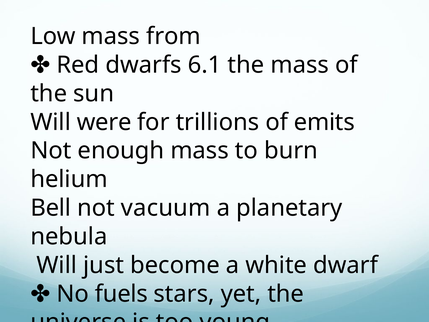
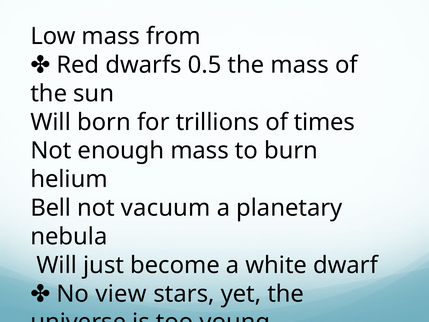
6.1: 6.1 -> 0.5
were: were -> born
emits: emits -> times
fuels: fuels -> view
